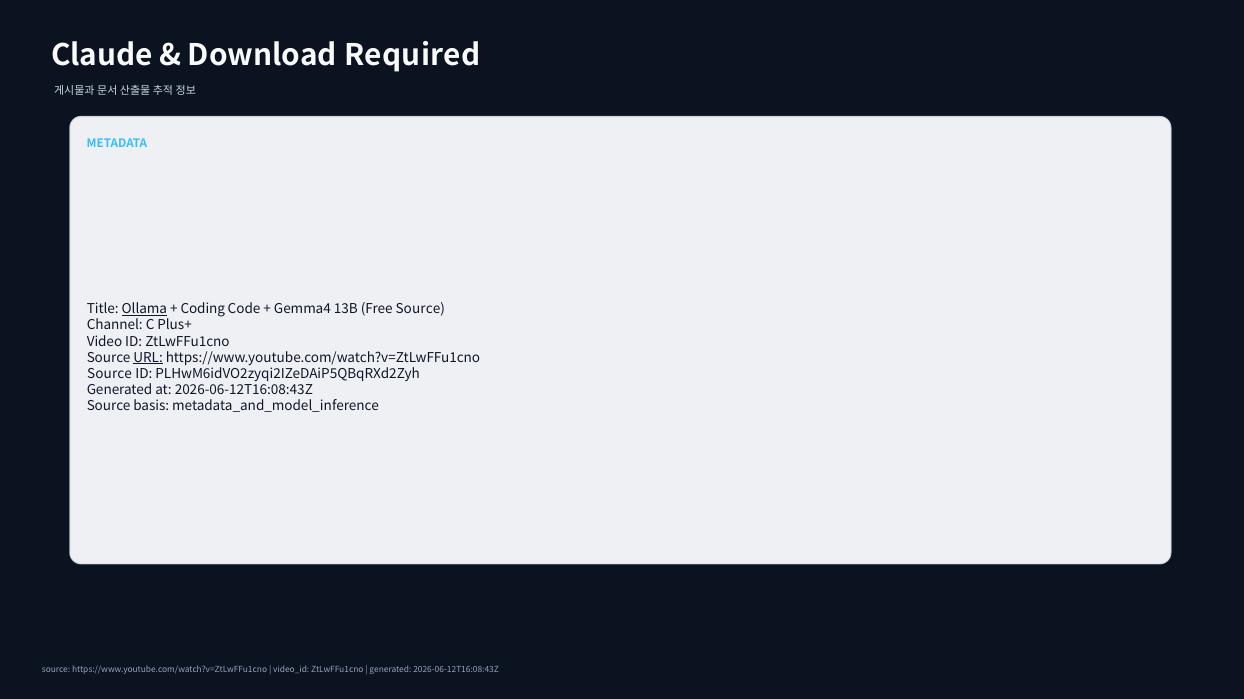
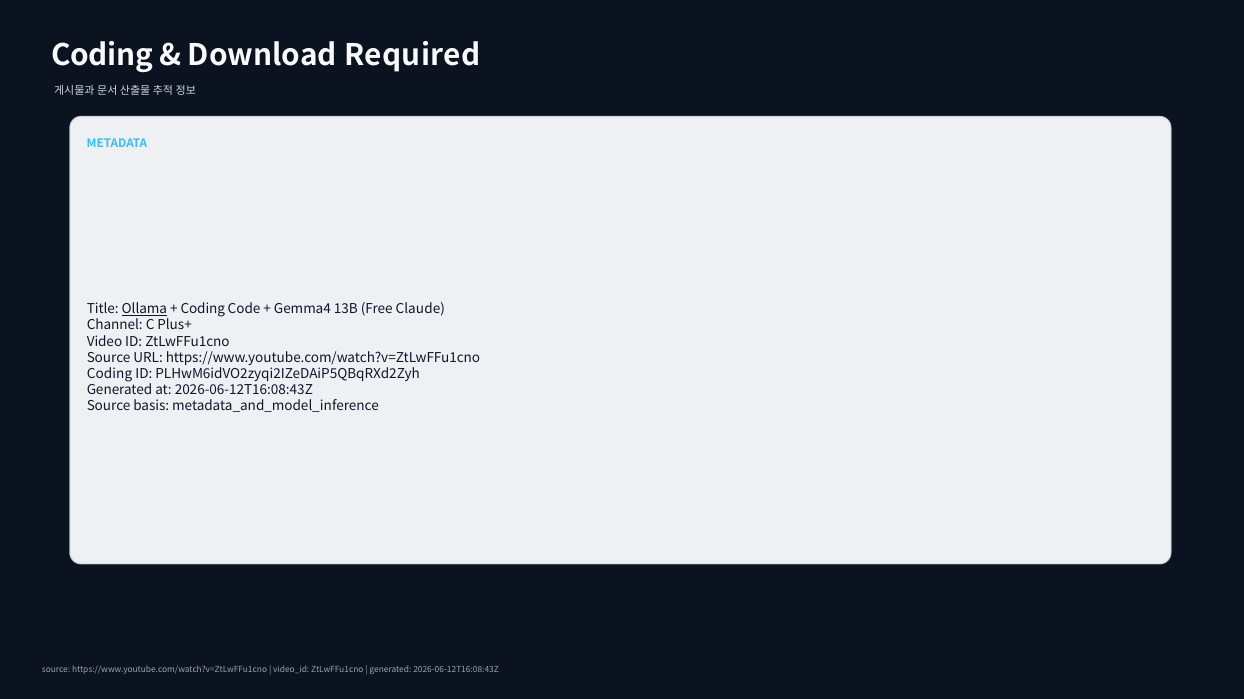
Claude at (102, 56): Claude -> Coding
Free Source: Source -> Claude
URL underline: present -> none
Source at (110, 374): Source -> Coding
